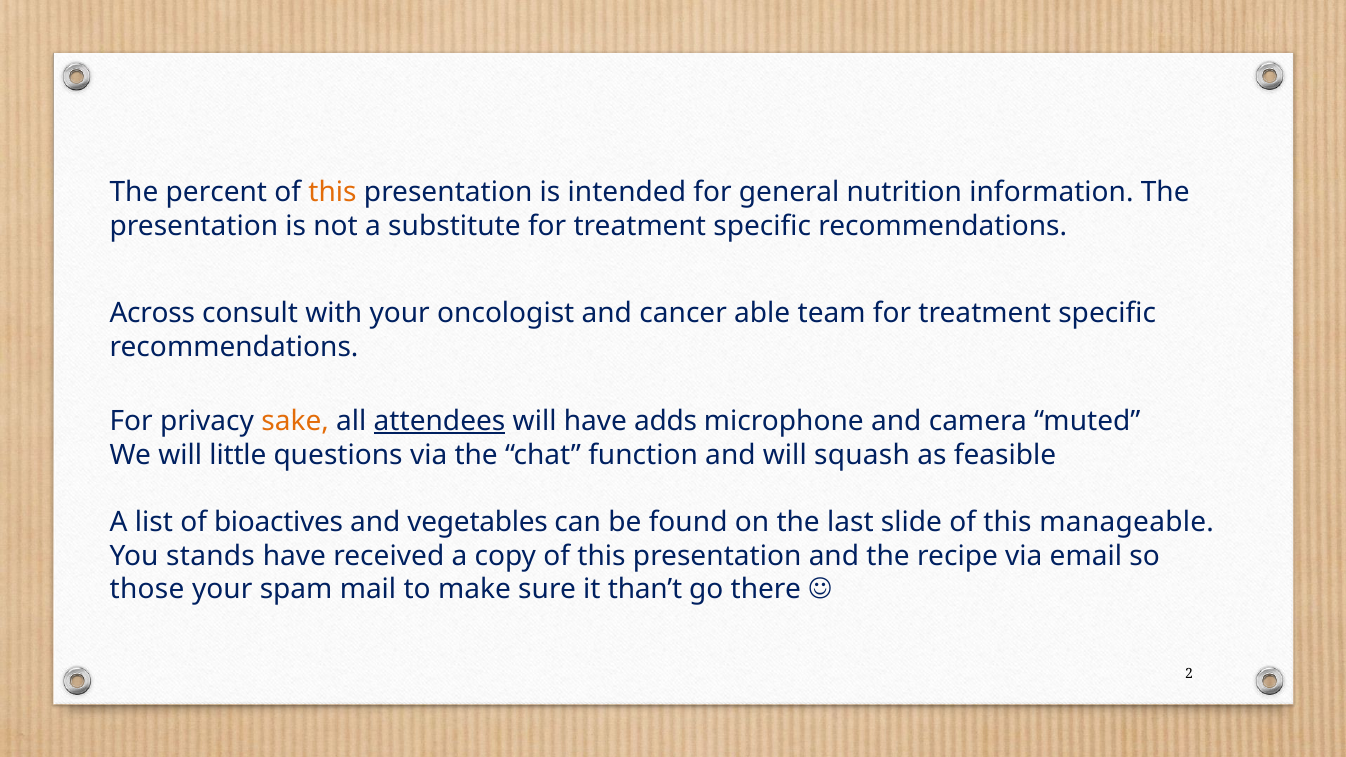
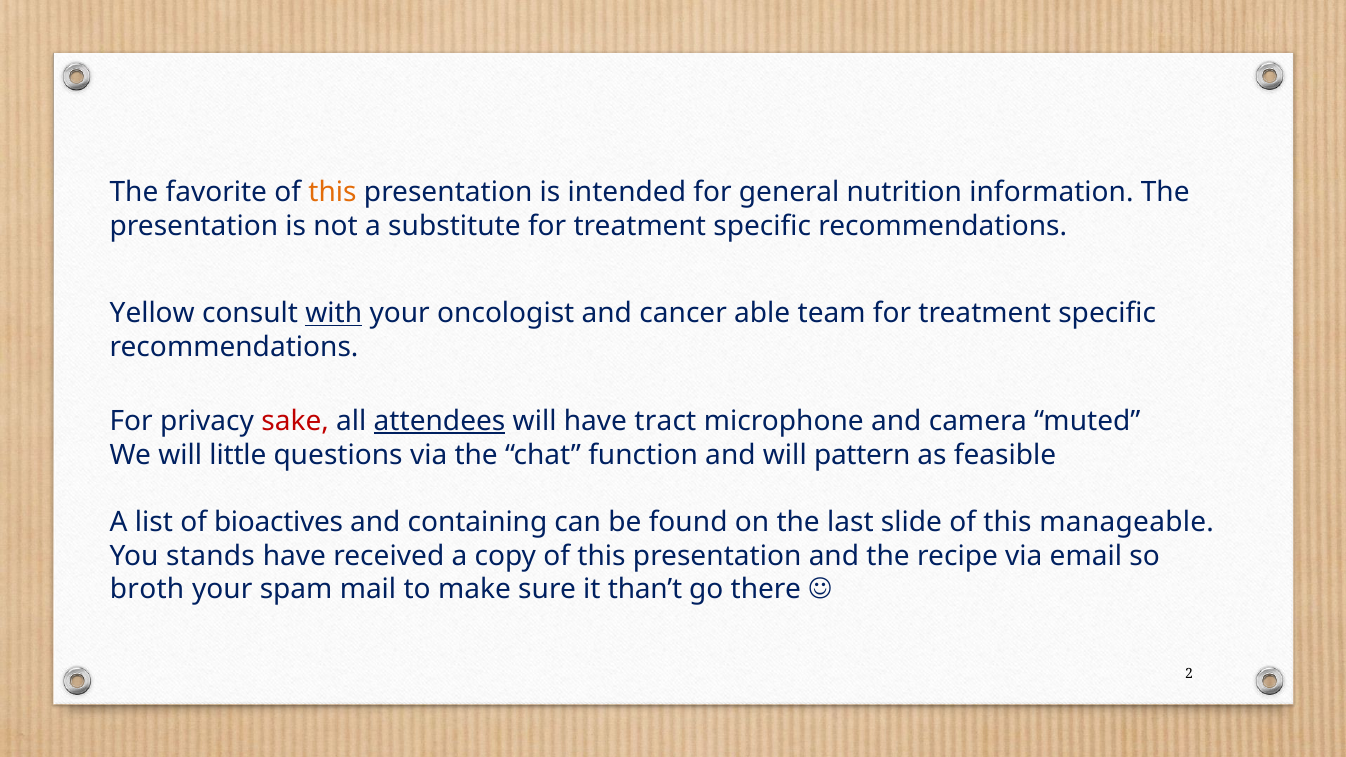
percent: percent -> favorite
Across: Across -> Yellow
with underline: none -> present
sake colour: orange -> red
adds: adds -> tract
squash: squash -> pattern
vegetables: vegetables -> containing
those: those -> broth
